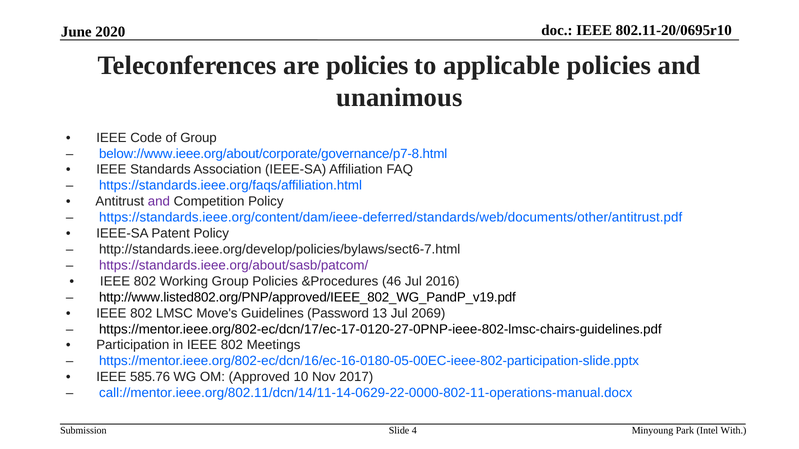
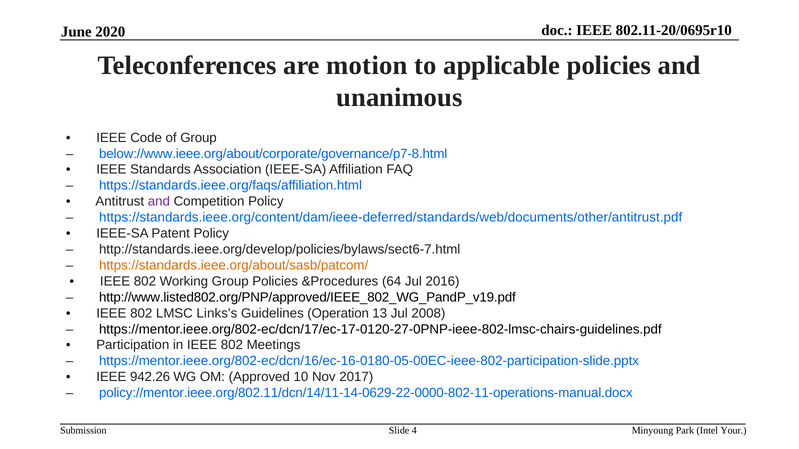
are policies: policies -> motion
https://standards.ieee.org/about/sasb/patcom/ colour: purple -> orange
46: 46 -> 64
Move's: Move's -> Links's
Password: Password -> Operation
2069: 2069 -> 2008
585.76: 585.76 -> 942.26
call://mentor.ieee.org/802.11/dcn/14/11-14-0629-22-0000-802-11-operations-manual.docx: call://mentor.ieee.org/802.11/dcn/14/11-14-0629-22-0000-802-11-operations-manual.docx -> policy://mentor.ieee.org/802.11/dcn/14/11-14-0629-22-0000-802-11-operations-manual.docx
With: With -> Your
